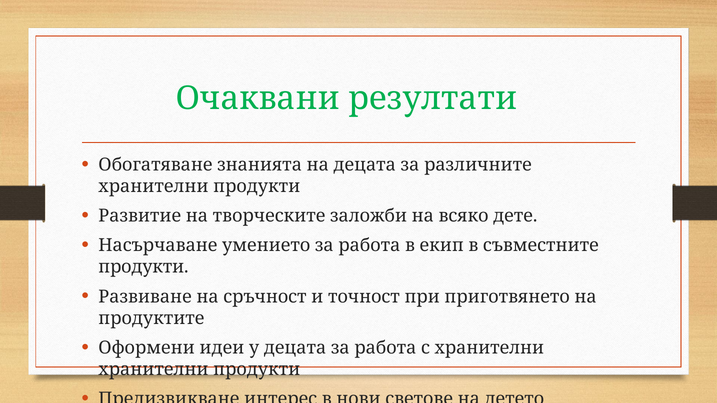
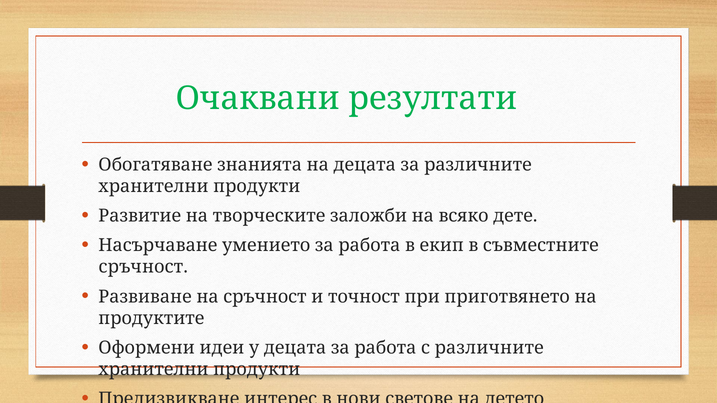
продукти at (143, 267): продукти -> сръчност
с хранителни: хранителни -> различните
